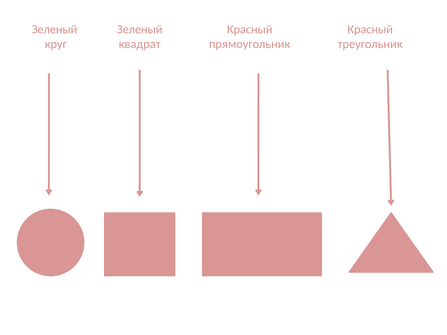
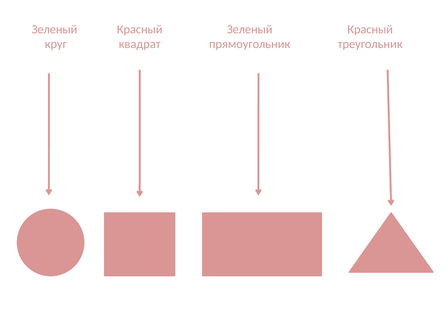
Зеленый at (140, 29): Зеленый -> Красный
Красный at (250, 29): Красный -> Зеленый
